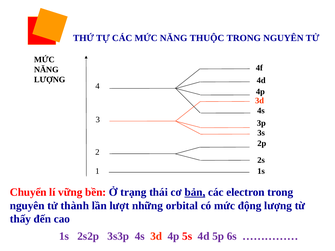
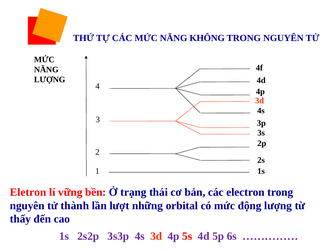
THUỘC: THUỘC -> KHÔNG
Chuyển: Chuyển -> Eletron
bản underline: present -> none
